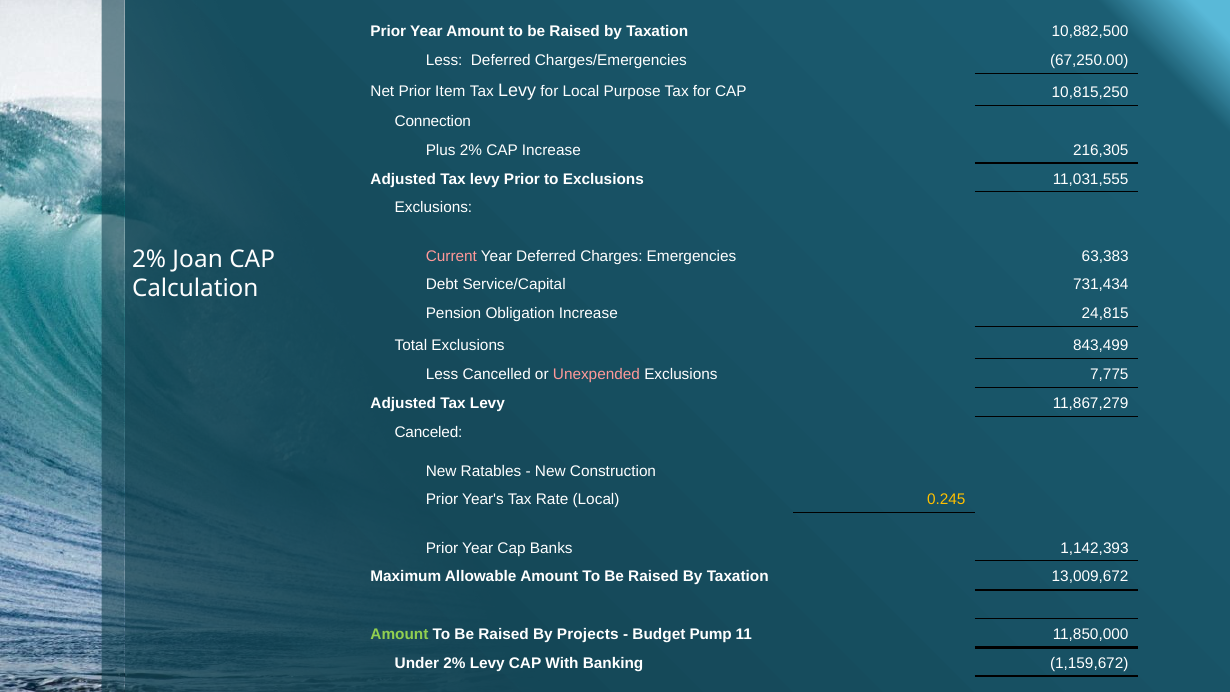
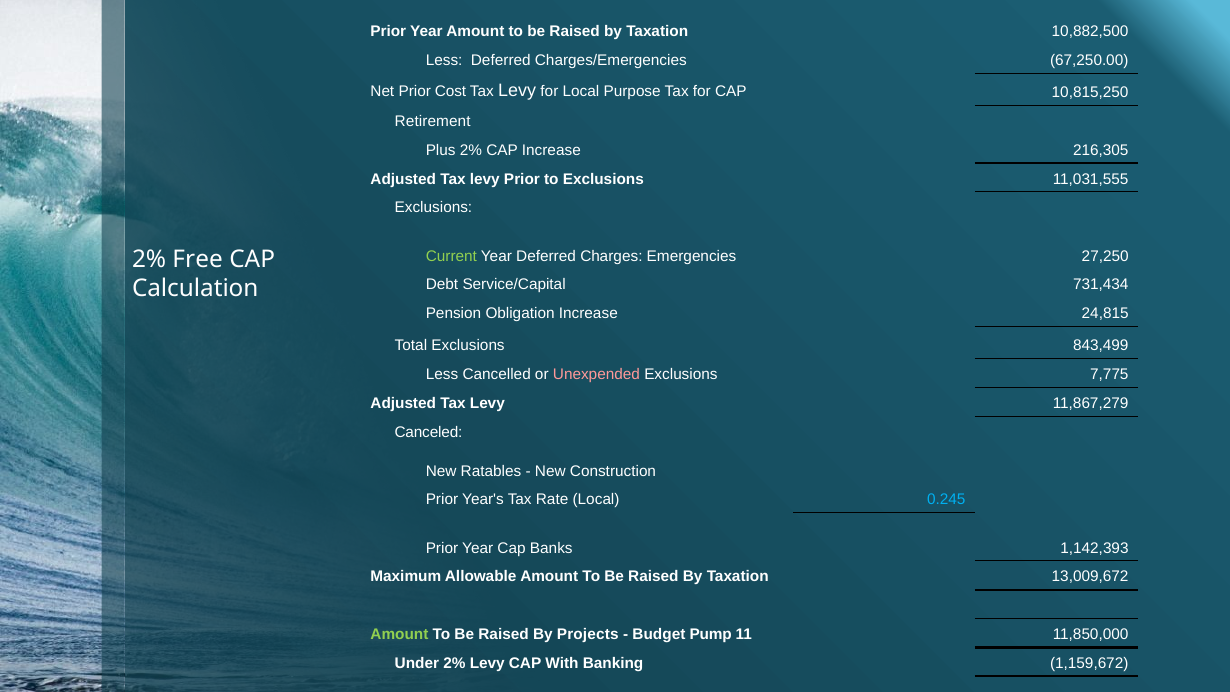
Item: Item -> Cost
Connection: Connection -> Retirement
Current colour: pink -> light green
63,383: 63,383 -> 27,250
Joan: Joan -> Free
0.245 colour: yellow -> light blue
